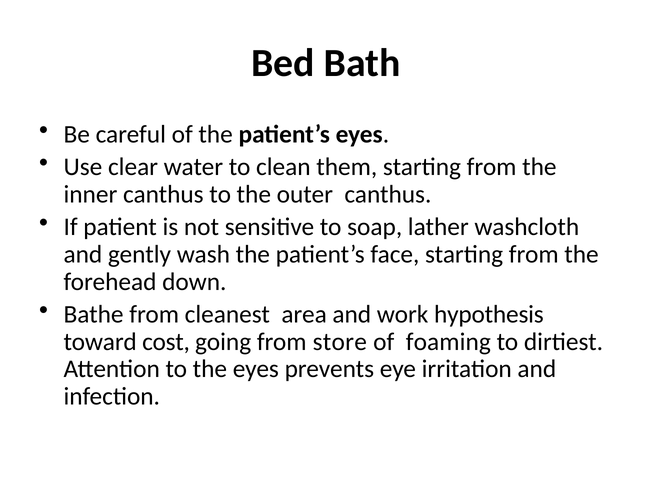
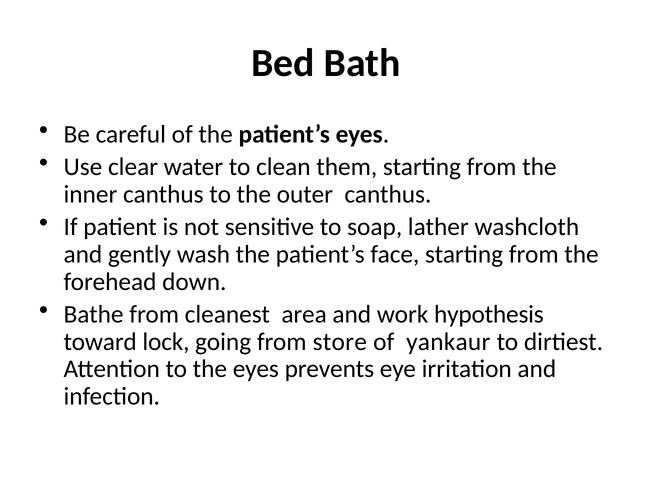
cost: cost -> lock
foaming: foaming -> yankaur
